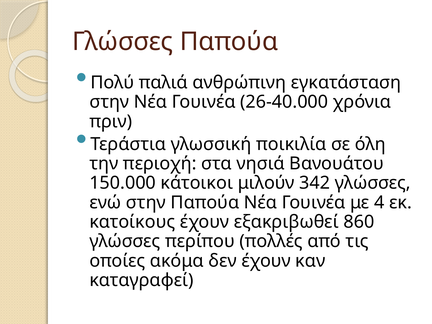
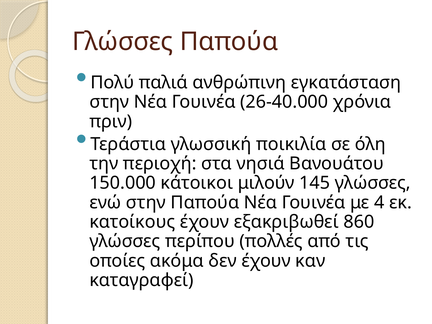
342: 342 -> 145
